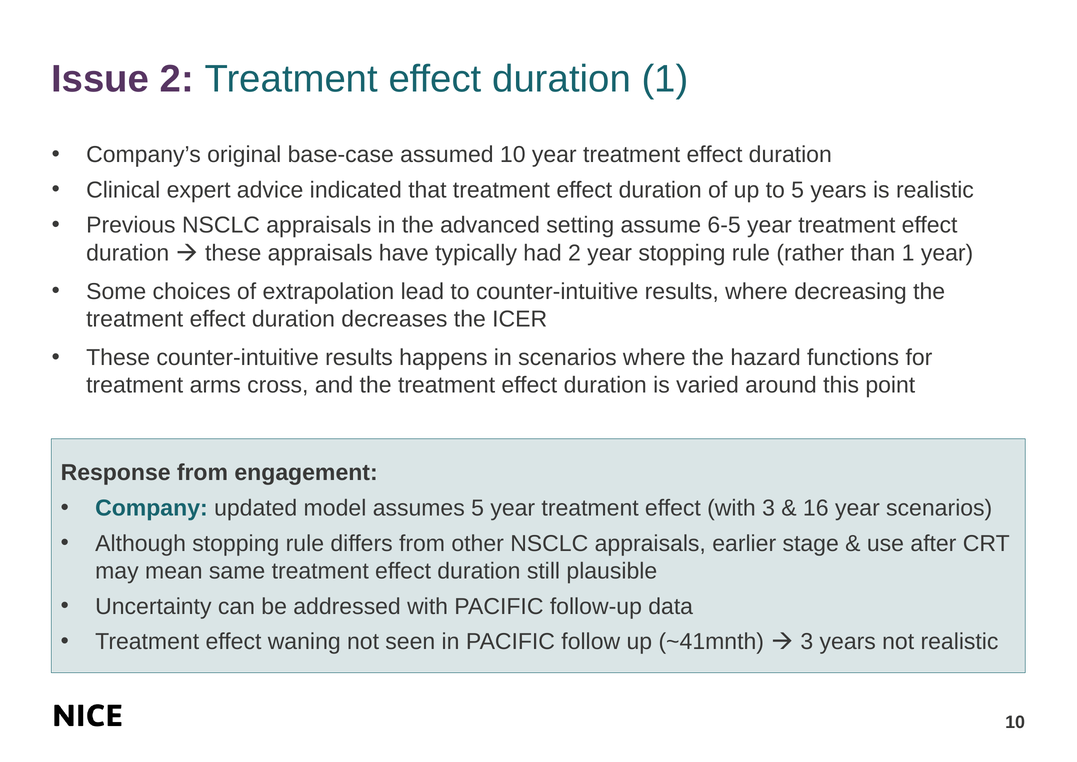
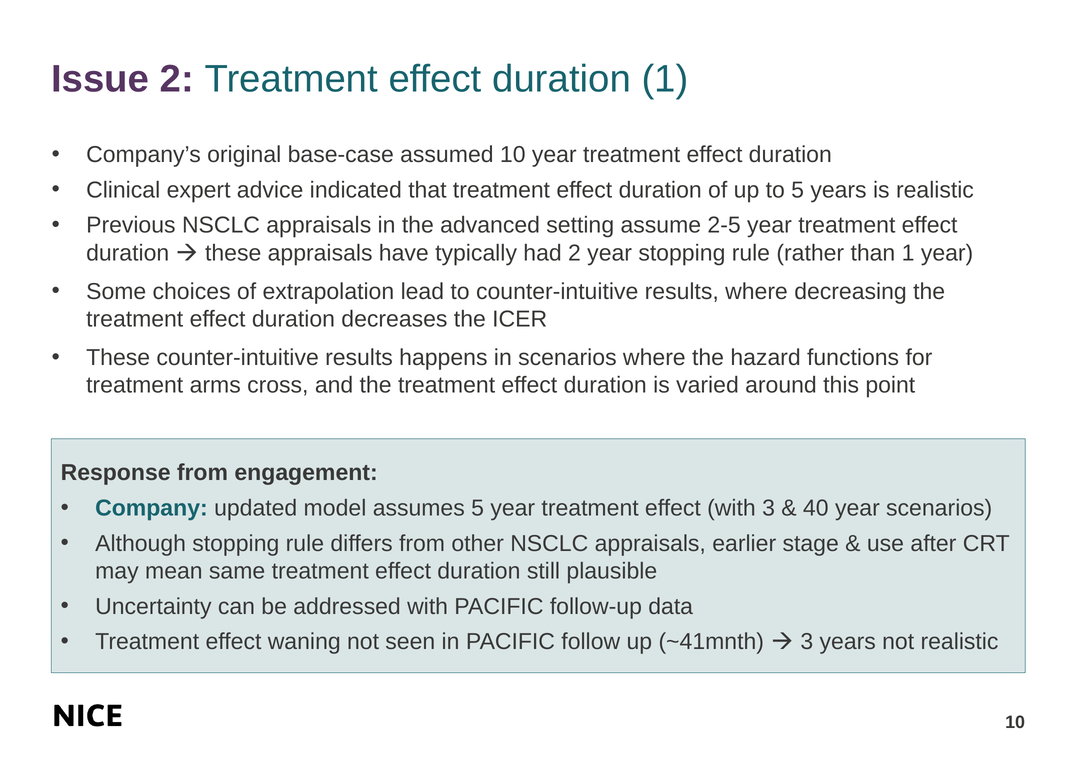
6-5: 6-5 -> 2-5
16: 16 -> 40
